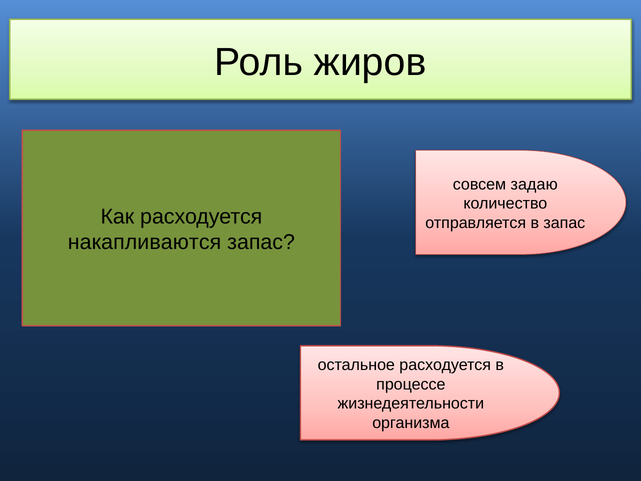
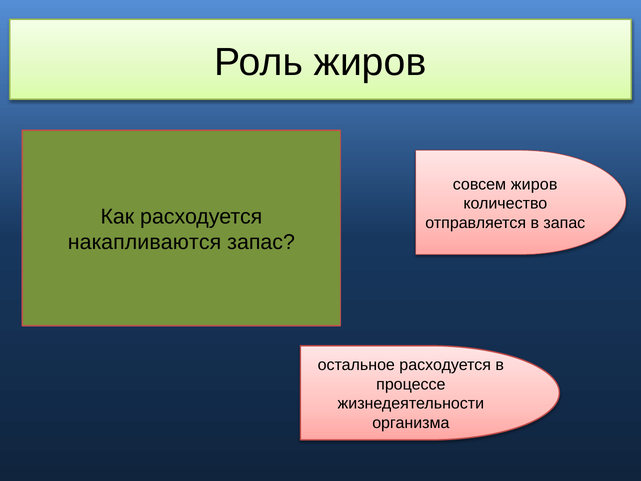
совсем задаю: задаю -> жиров
